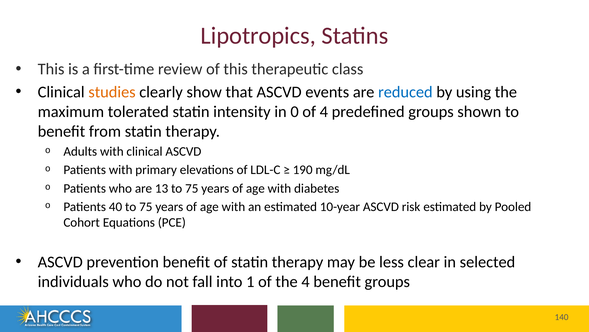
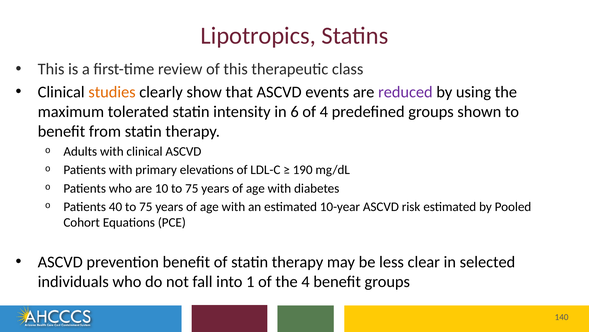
reduced colour: blue -> purple
0: 0 -> 6
13: 13 -> 10
